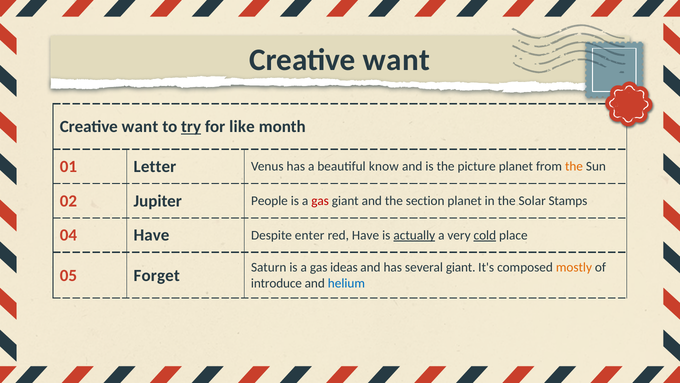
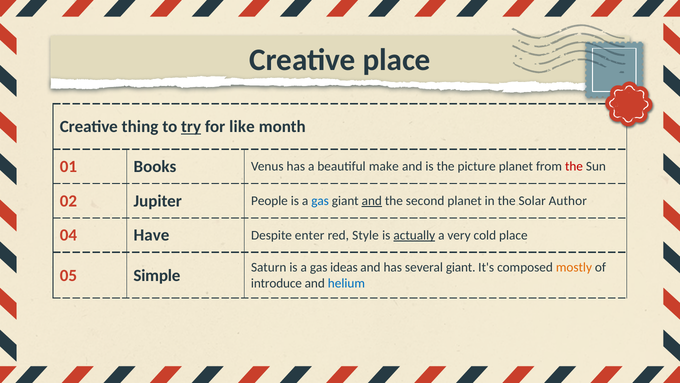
want at (396, 60): want -> place
want at (140, 127): want -> thing
Letter: Letter -> Books
know: know -> make
the at (574, 166) colour: orange -> red
gas at (320, 201) colour: red -> blue
and at (372, 201) underline: none -> present
section: section -> second
Stamps: Stamps -> Author
red Have: Have -> Style
cold underline: present -> none
Forget: Forget -> Simple
